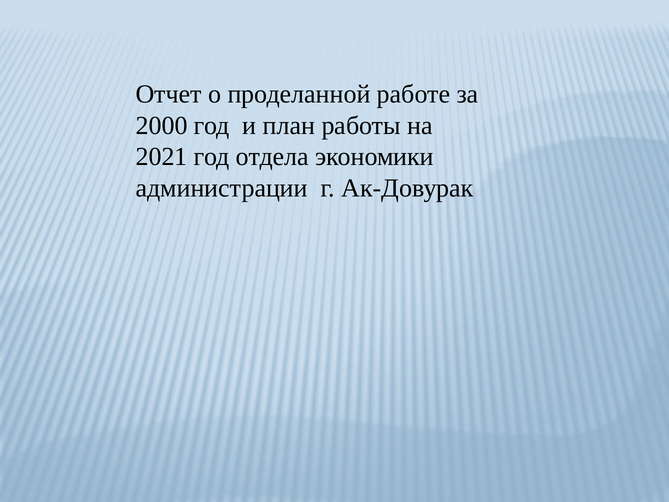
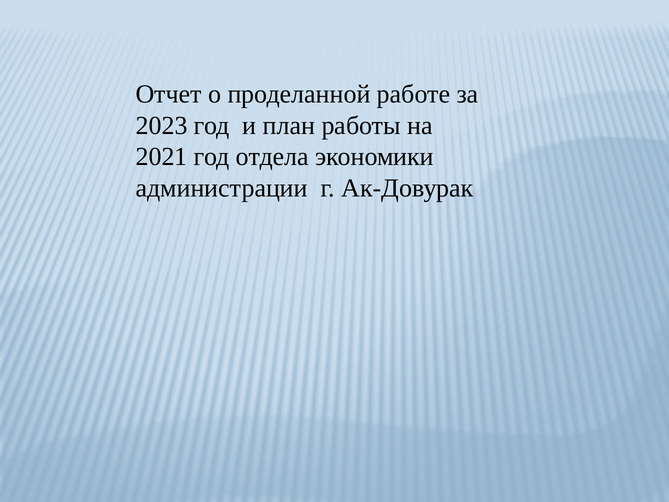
2000: 2000 -> 2023
